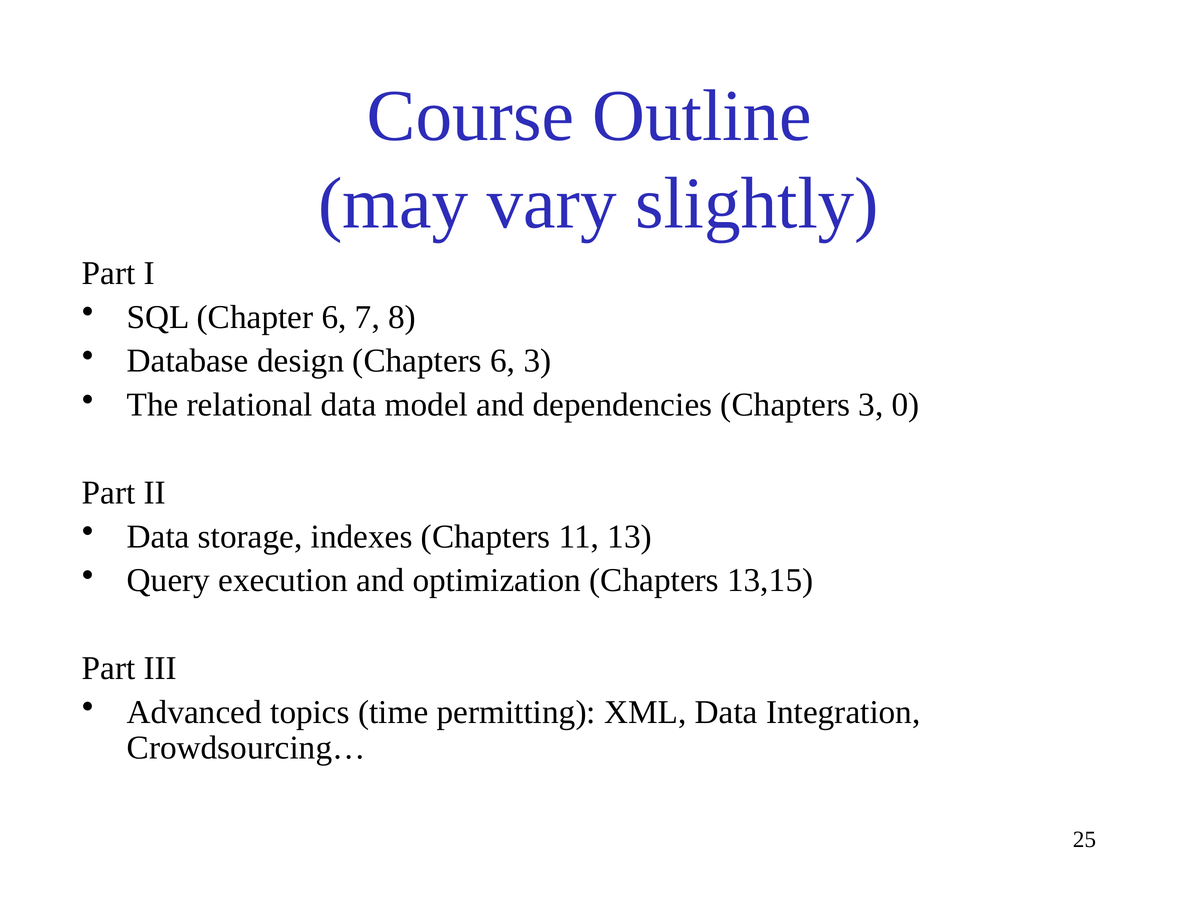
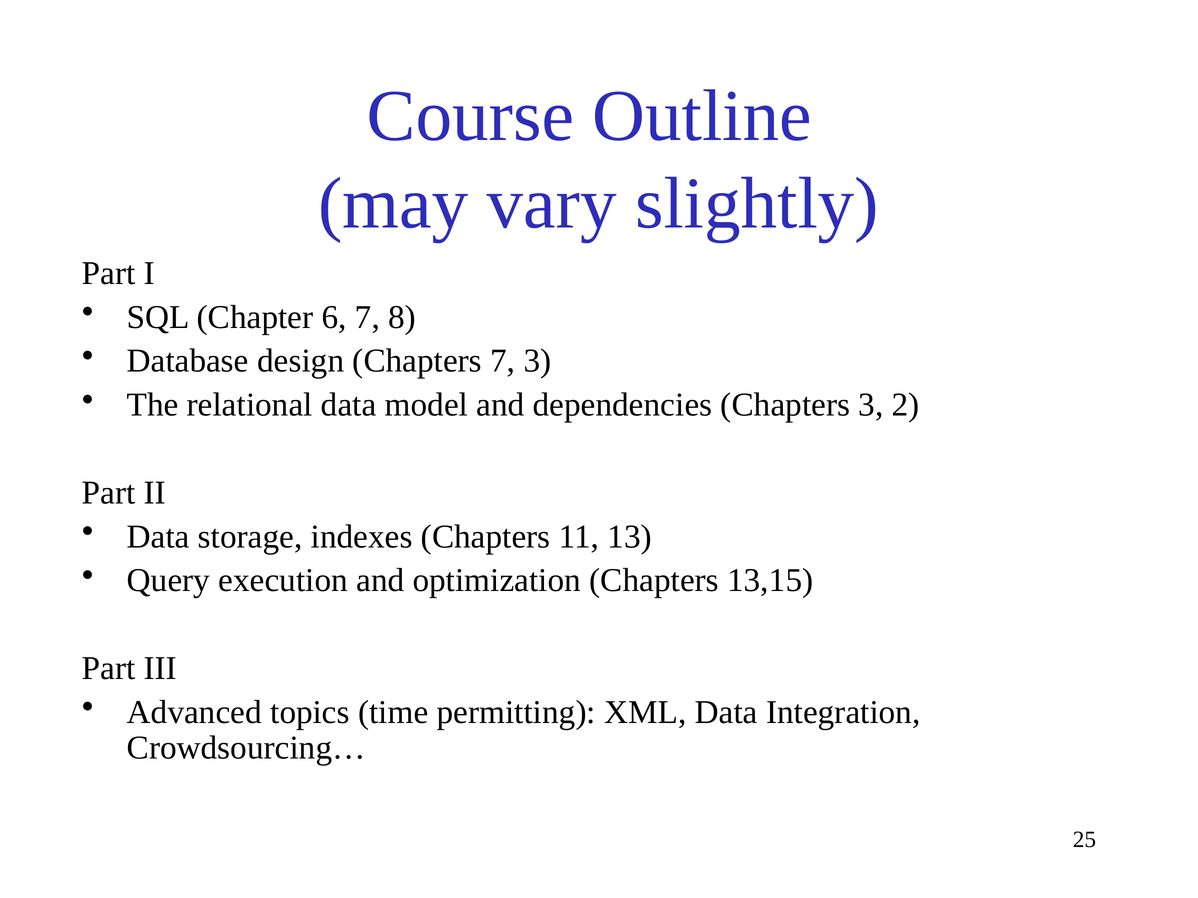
Chapters 6: 6 -> 7
0: 0 -> 2
